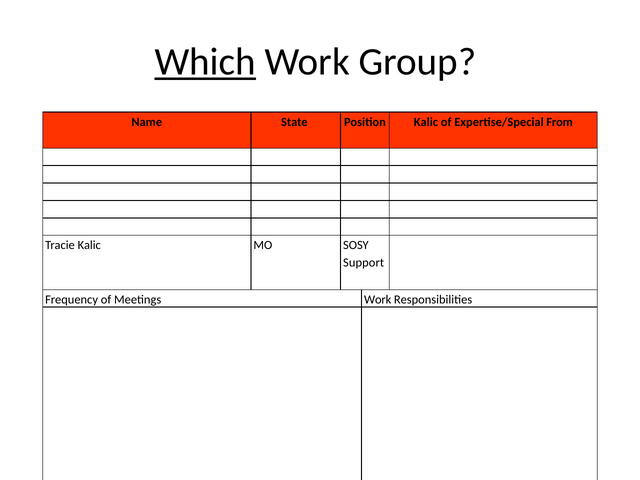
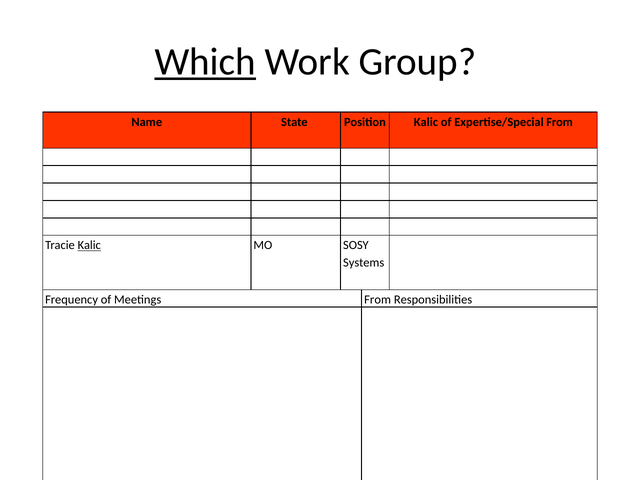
Kalic at (89, 245) underline: none -> present
Support: Support -> Systems
Meetings Work: Work -> From
